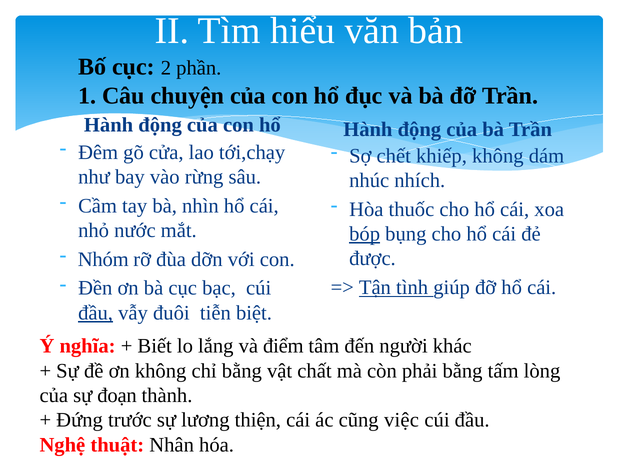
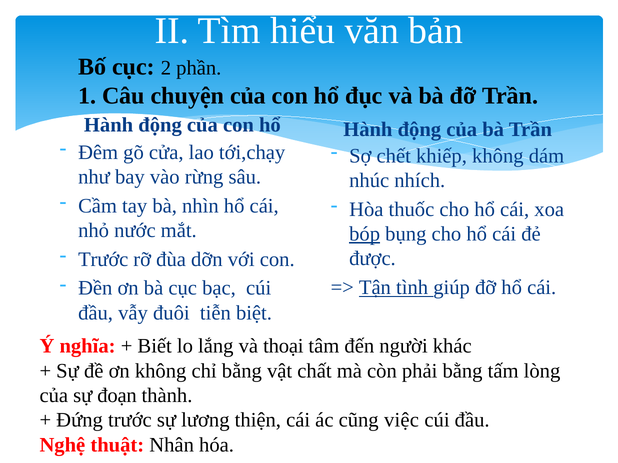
Nhóm at (103, 260): Nhóm -> Trước
đầu at (96, 313) underline: present -> none
điểm: điểm -> thoại
